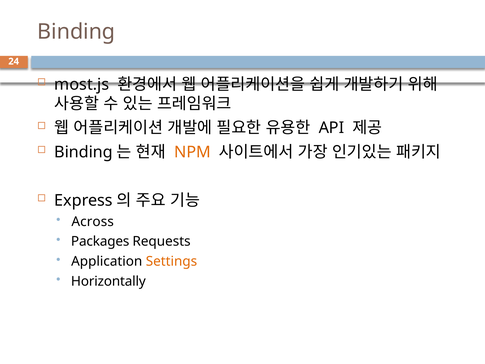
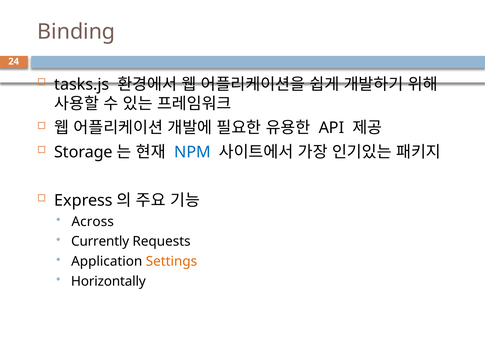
most.js: most.js -> tasks.js
Binding at (83, 152): Binding -> Storage
NPM colour: orange -> blue
Packages: Packages -> Currently
